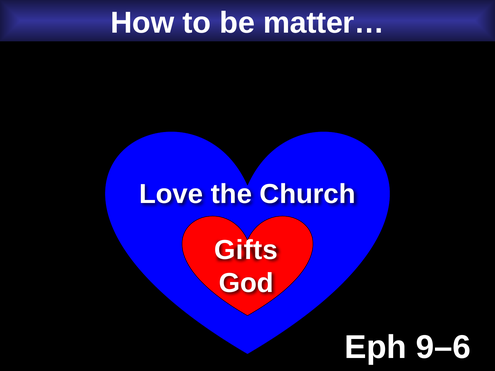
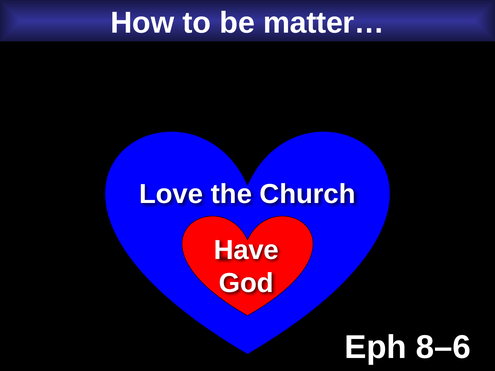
Gifts: Gifts -> Have
9–6: 9–6 -> 8–6
